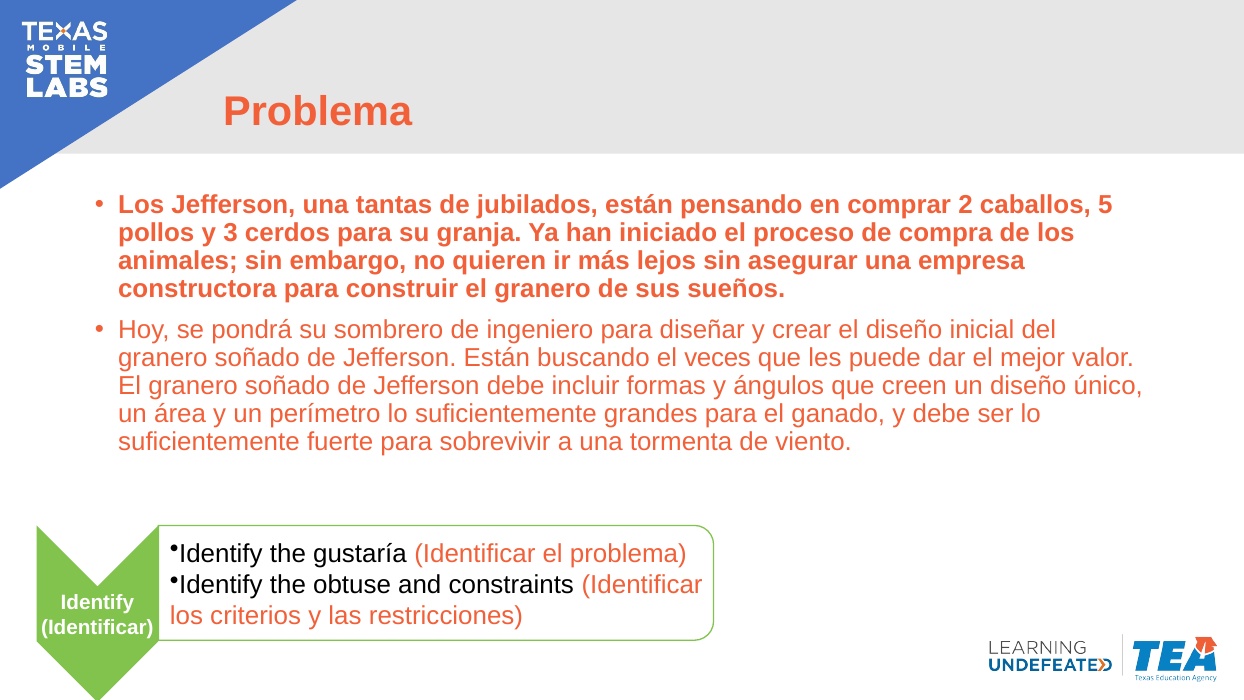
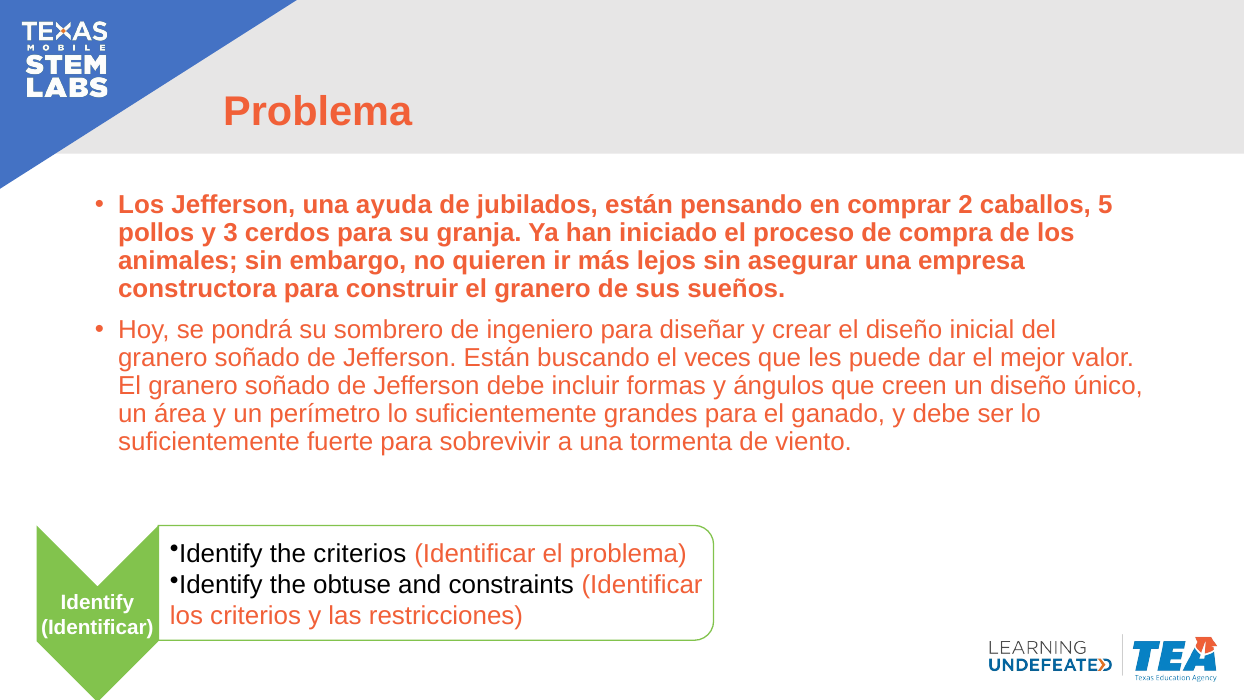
tantas: tantas -> ayuda
the gustaría: gustaría -> criterios
